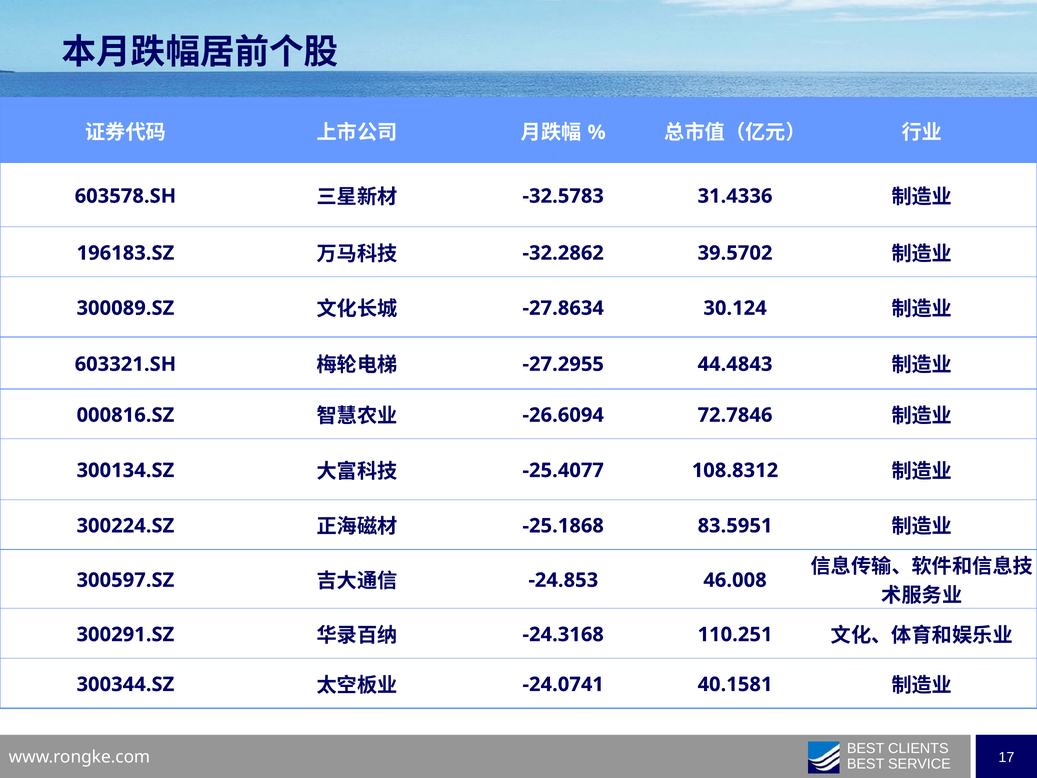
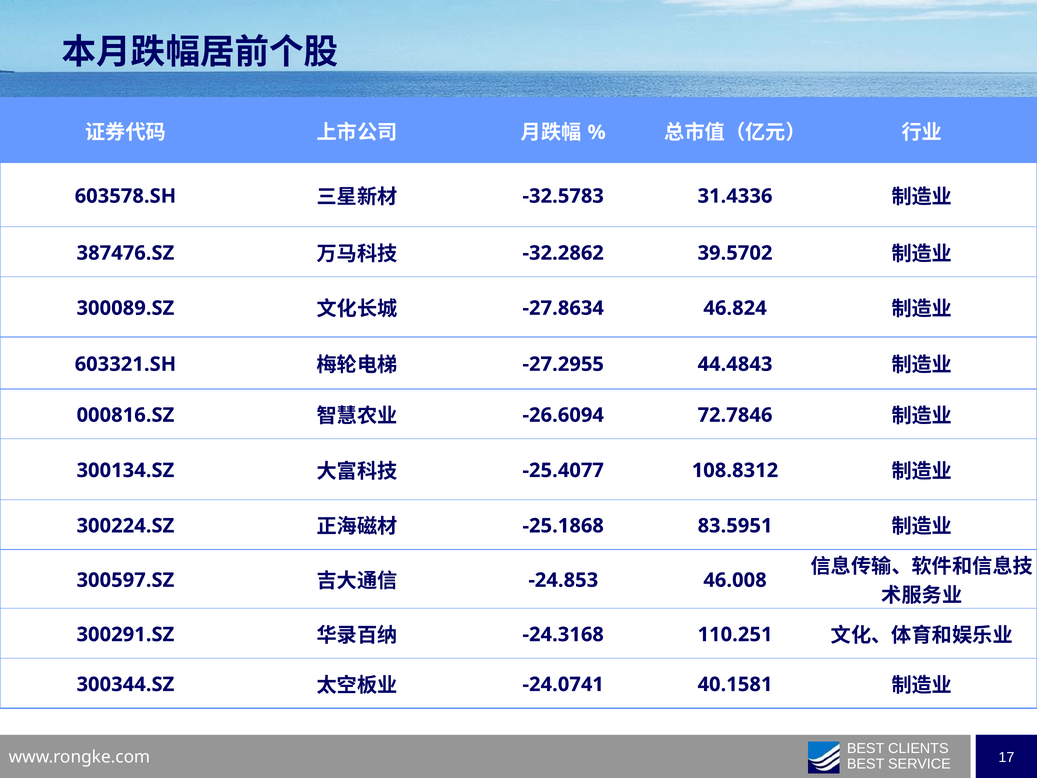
196183.SZ: 196183.SZ -> 387476.SZ
30.124: 30.124 -> 46.824
